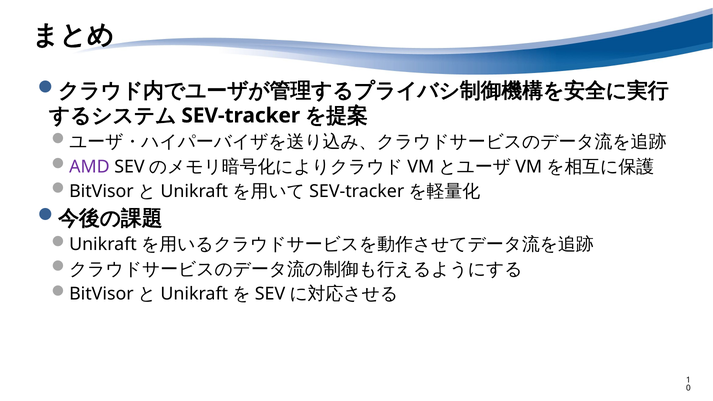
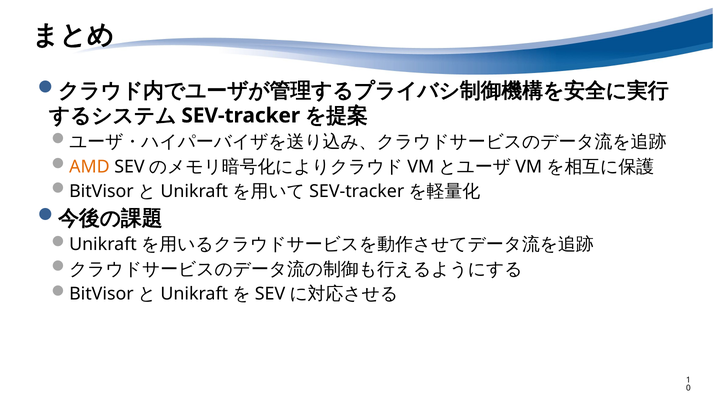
AMD colour: purple -> orange
